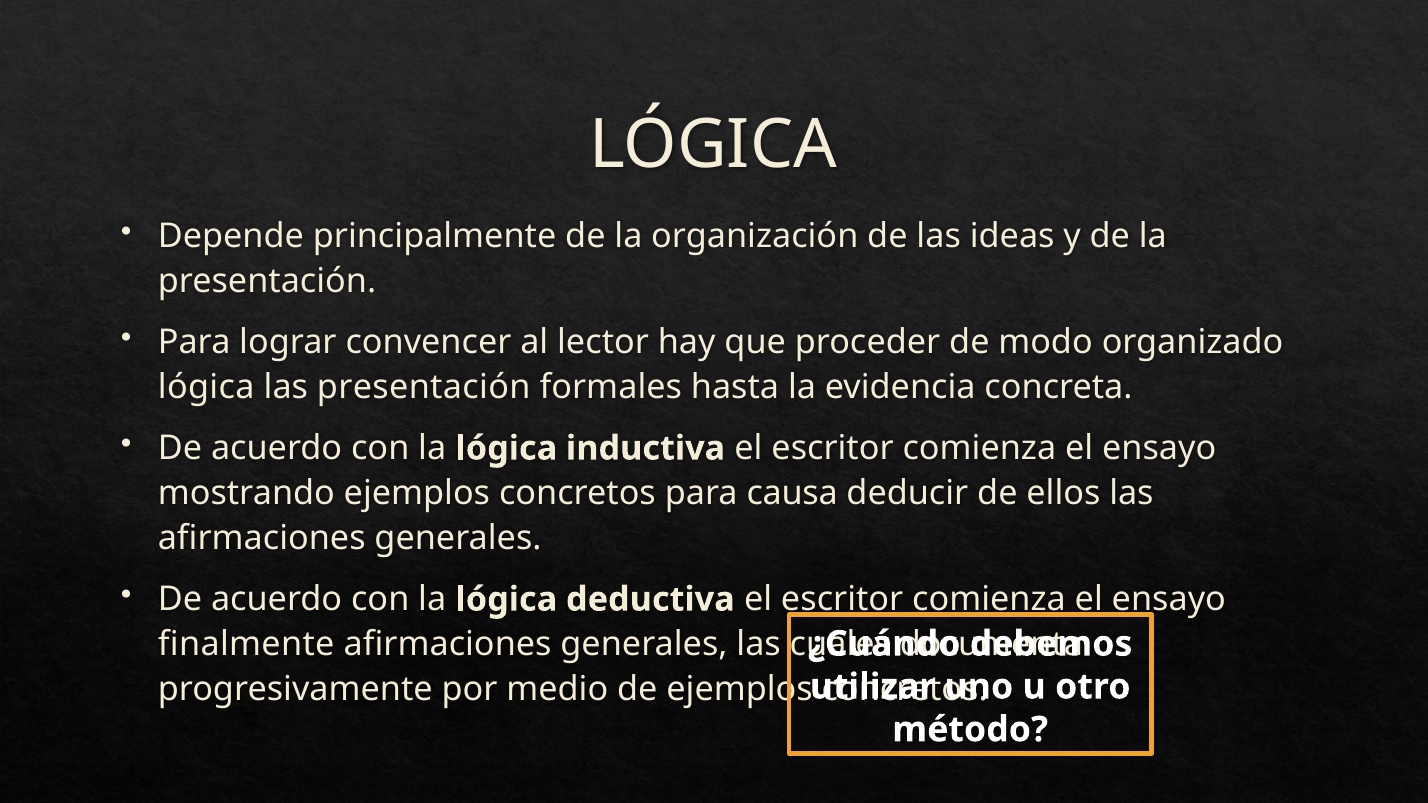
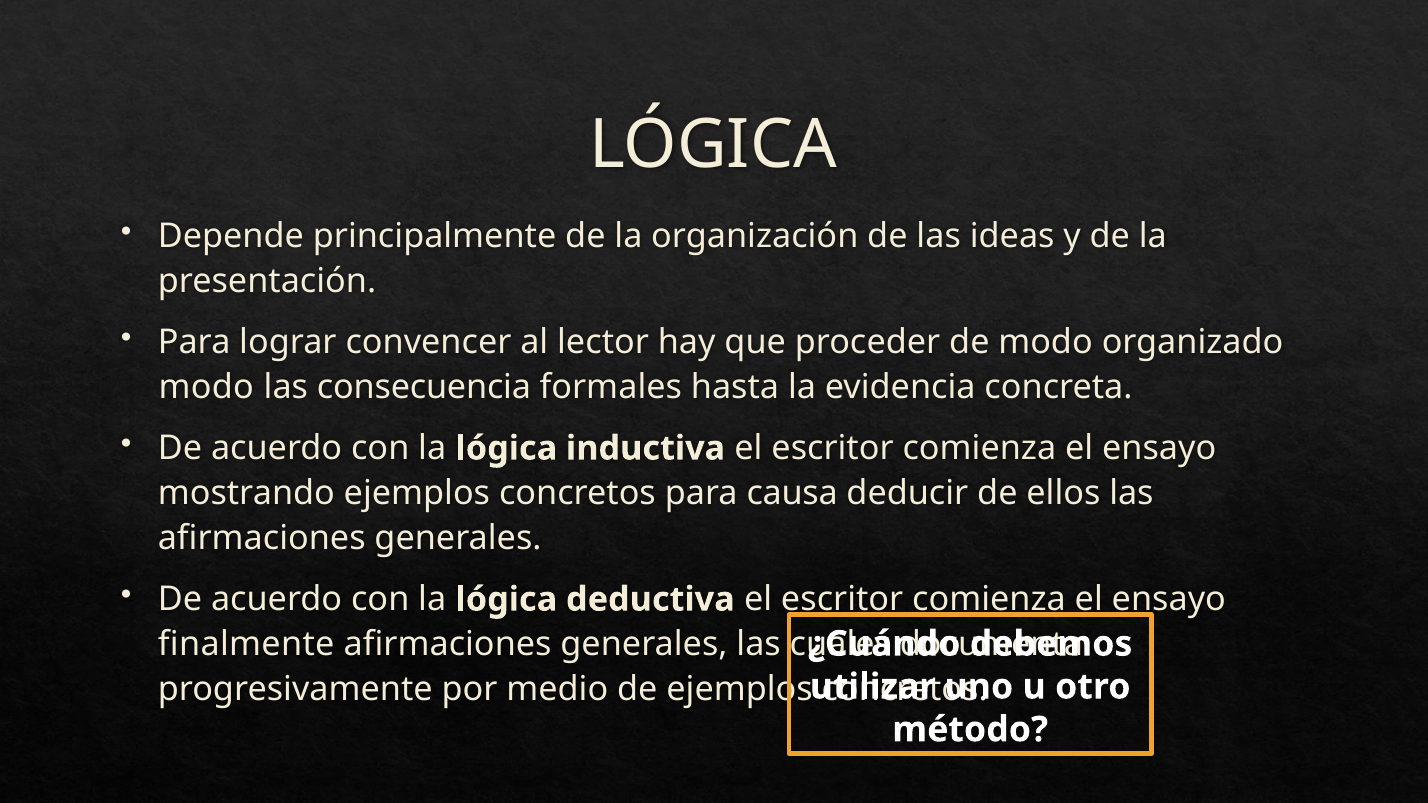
lógica at (206, 388): lógica -> modo
las presentación: presentación -> consecuencia
